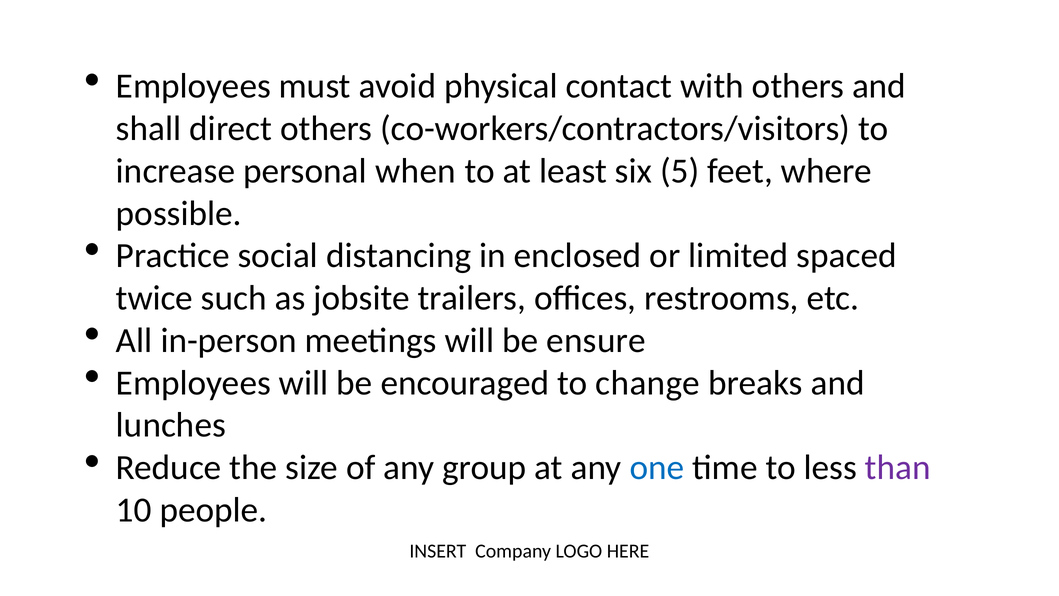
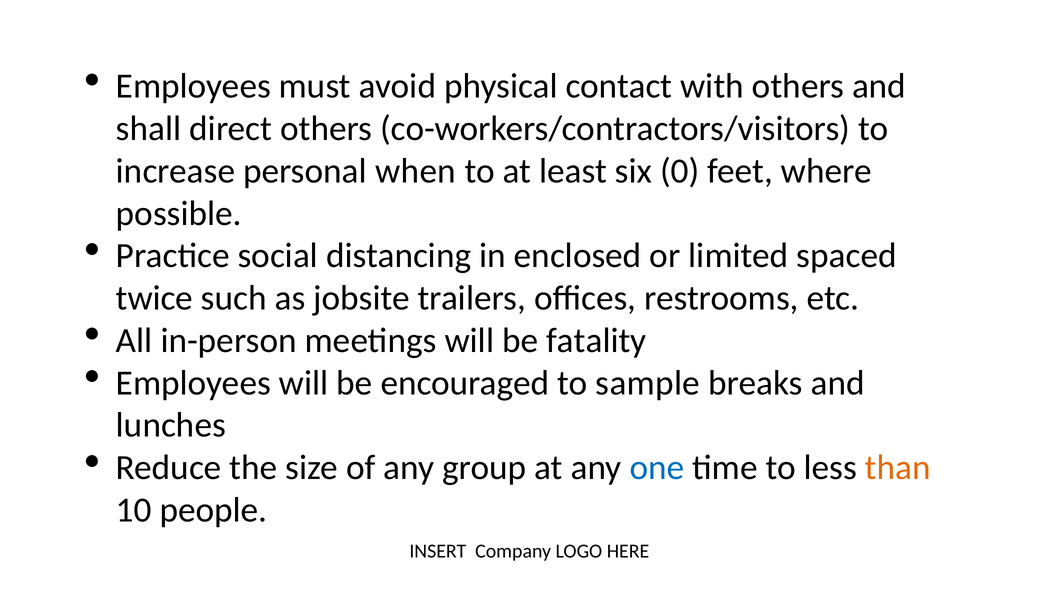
5: 5 -> 0
ensure: ensure -> fatality
change: change -> sample
than colour: purple -> orange
